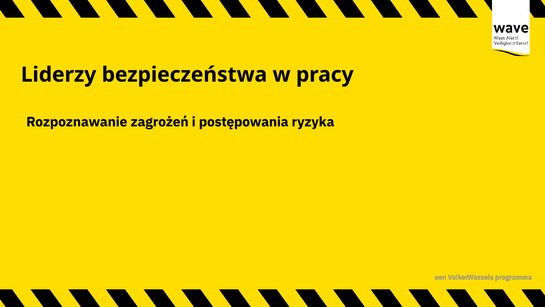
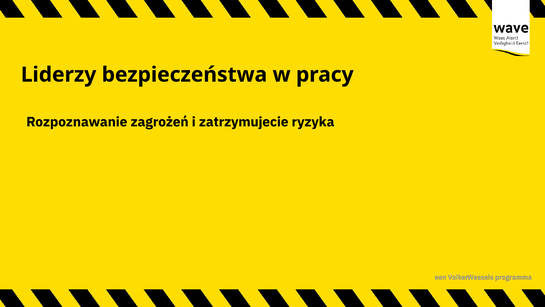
postępowania: postępowania -> zatrzymujecie
